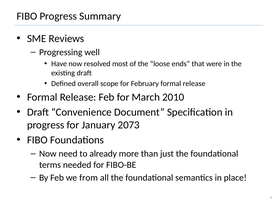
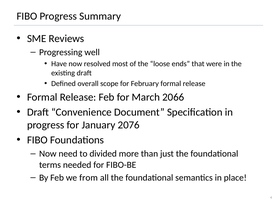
2010: 2010 -> 2066
2073: 2073 -> 2076
already: already -> divided
